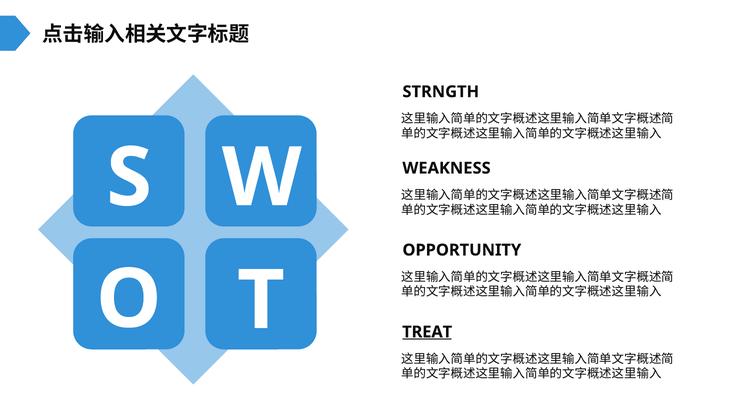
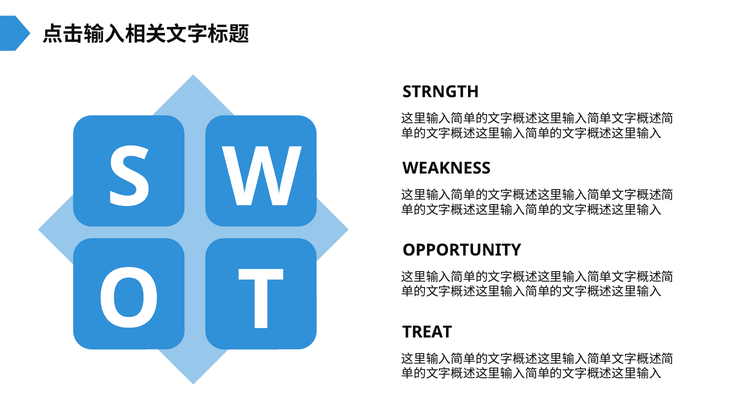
TREAT underline: present -> none
